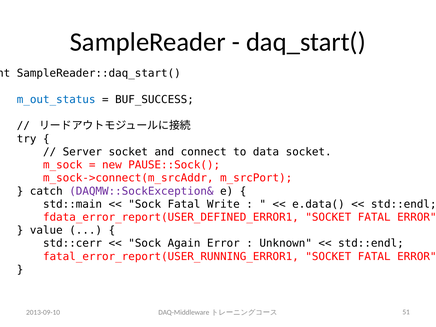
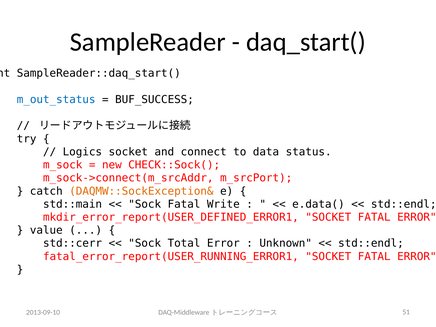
Server: Server -> Logics
data socket: socket -> status
PAUSE::Sock(: PAUSE::Sock( -> CHECK::Sock(
DAQMW::SockException& colour: purple -> orange
fdata_error_report(USER_DEFINED_ERROR1: fdata_error_report(USER_DEFINED_ERROR1 -> mkdir_error_report(USER_DEFINED_ERROR1
Again: Again -> Total
